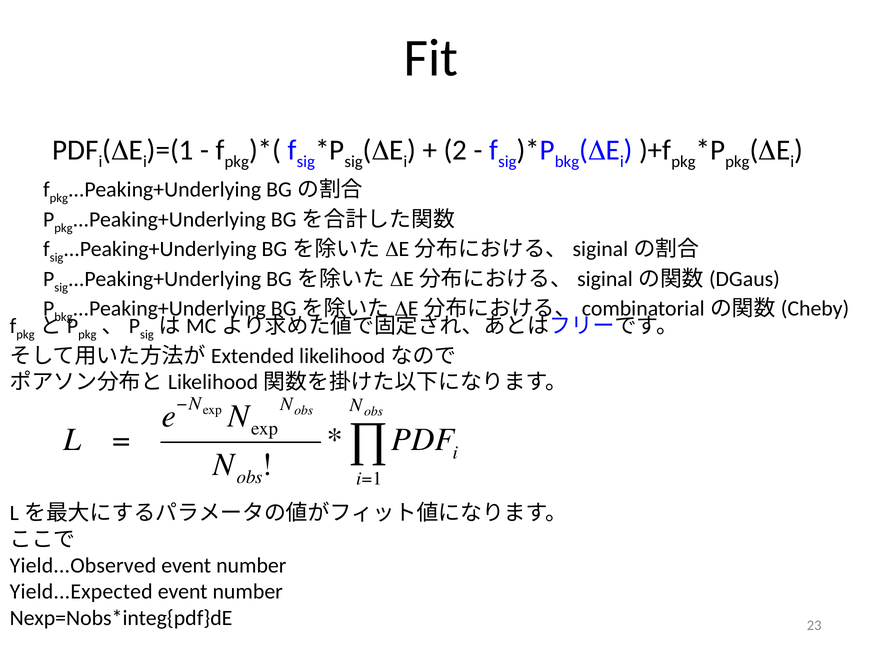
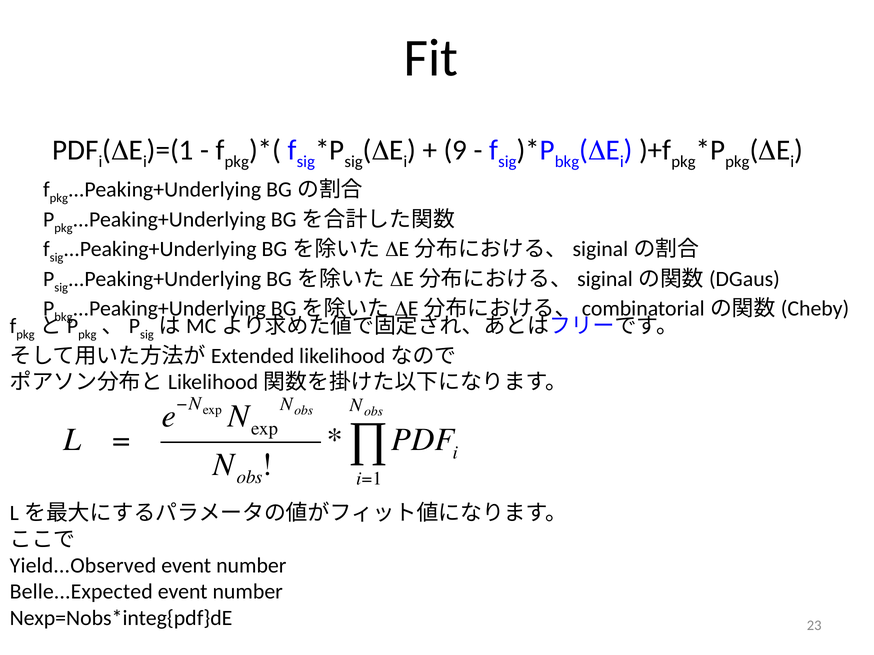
2: 2 -> 9
Yield...Expected: Yield...Expected -> Belle...Expected
